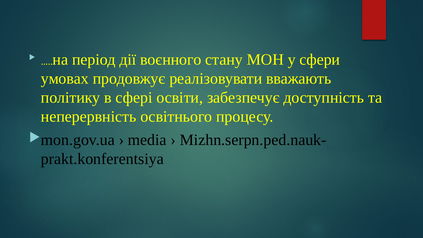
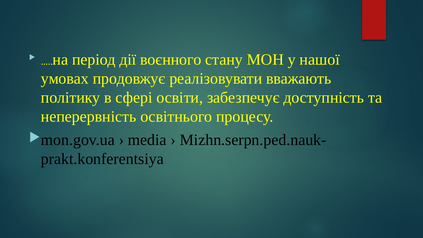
сфери: сфери -> нашої
